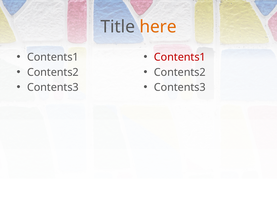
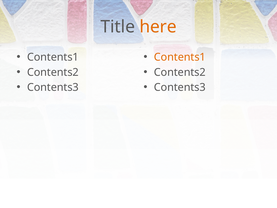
Contents1 at (180, 57) colour: red -> orange
